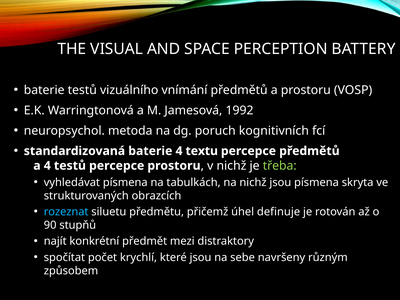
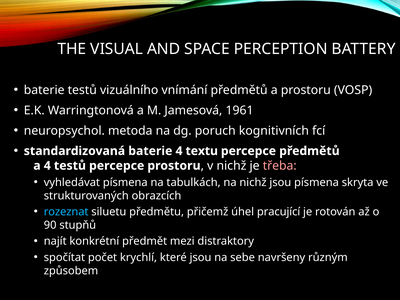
1992: 1992 -> 1961
třeba colour: light green -> pink
definuje: definuje -> pracující
